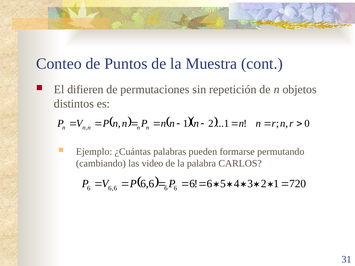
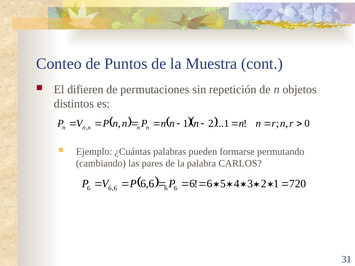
video: video -> pares
